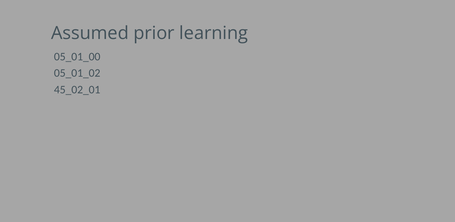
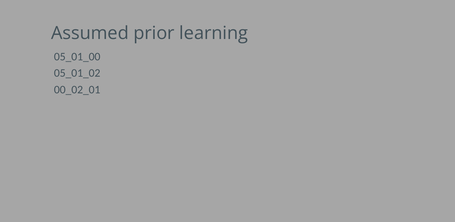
45_02_01: 45_02_01 -> 00_02_01
